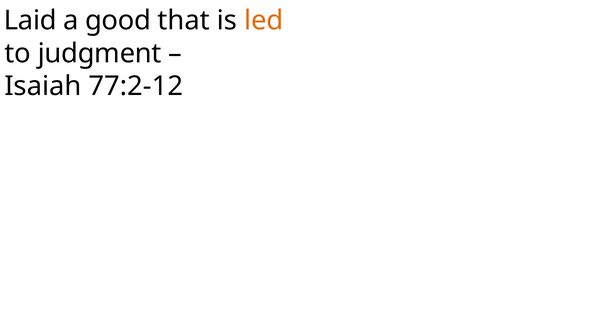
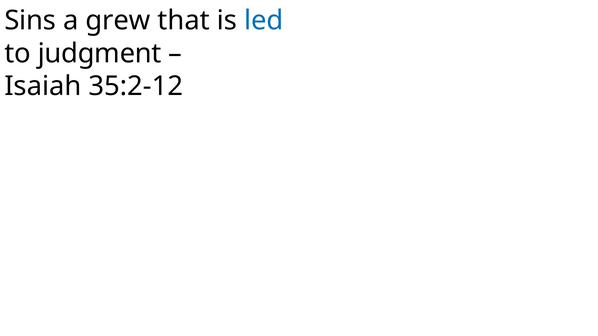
Laid: Laid -> Sins
good: good -> grew
led colour: orange -> blue
77:2-12: 77:2-12 -> 35:2-12
